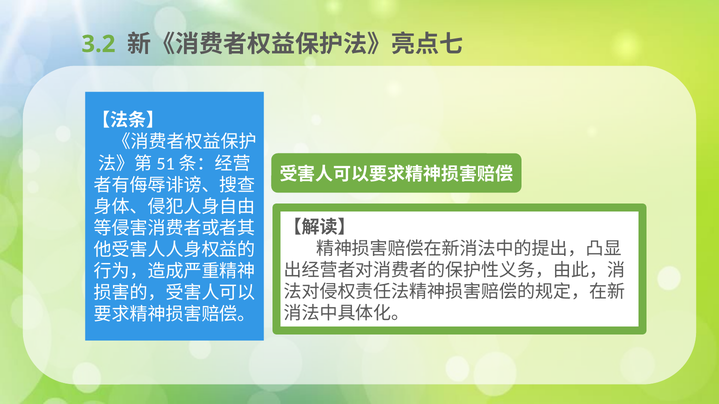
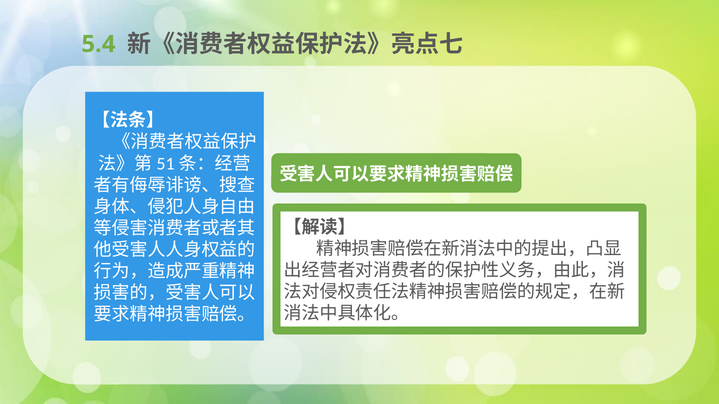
3.2: 3.2 -> 5.4
